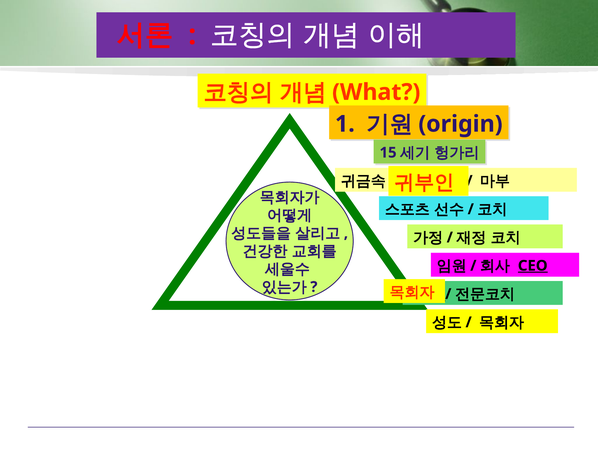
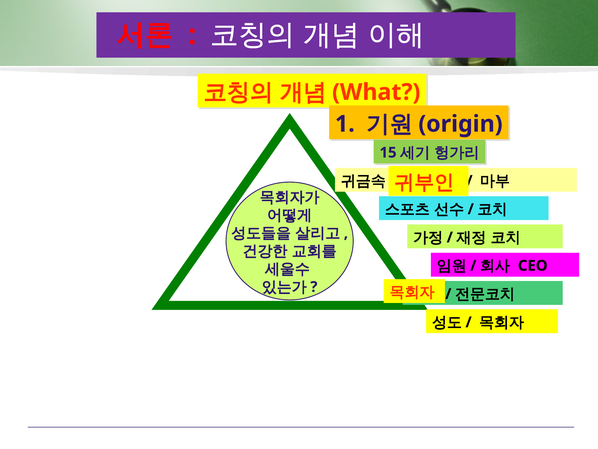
CEO underline: present -> none
